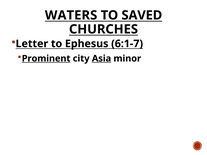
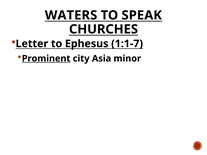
SAVED: SAVED -> SPEAK
6:1-7: 6:1-7 -> 1:1-7
Asia underline: present -> none
